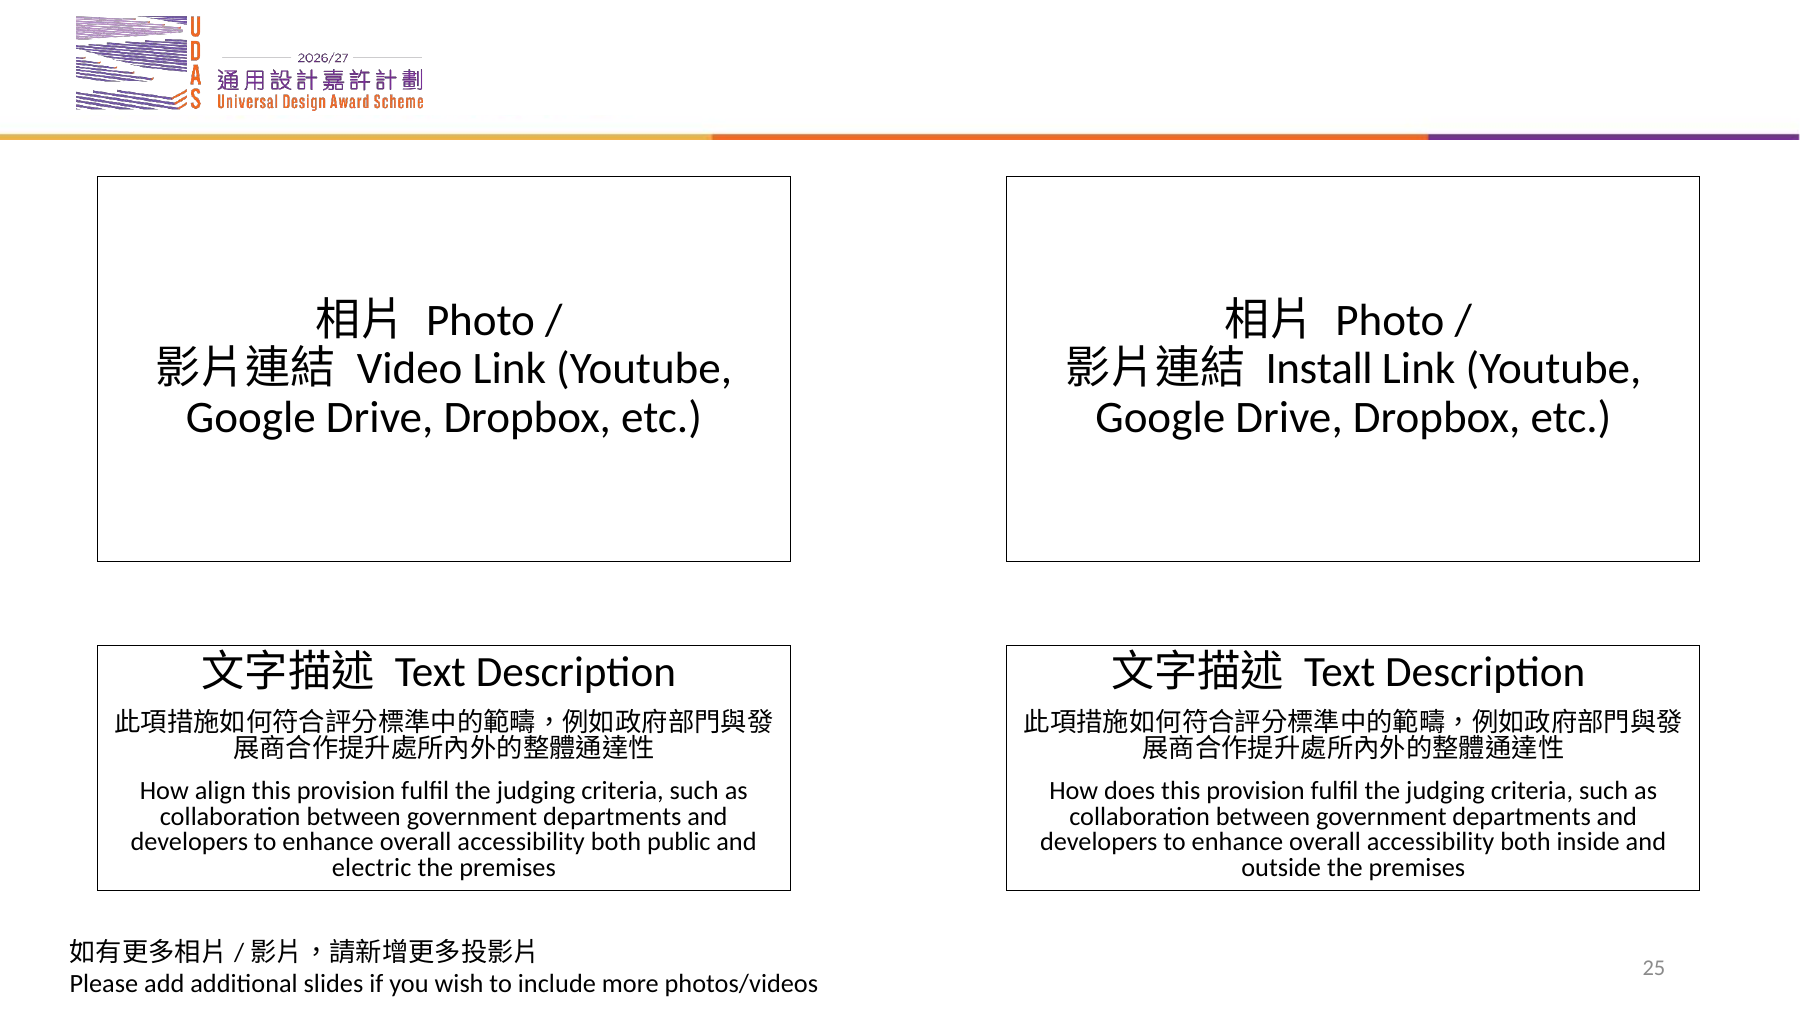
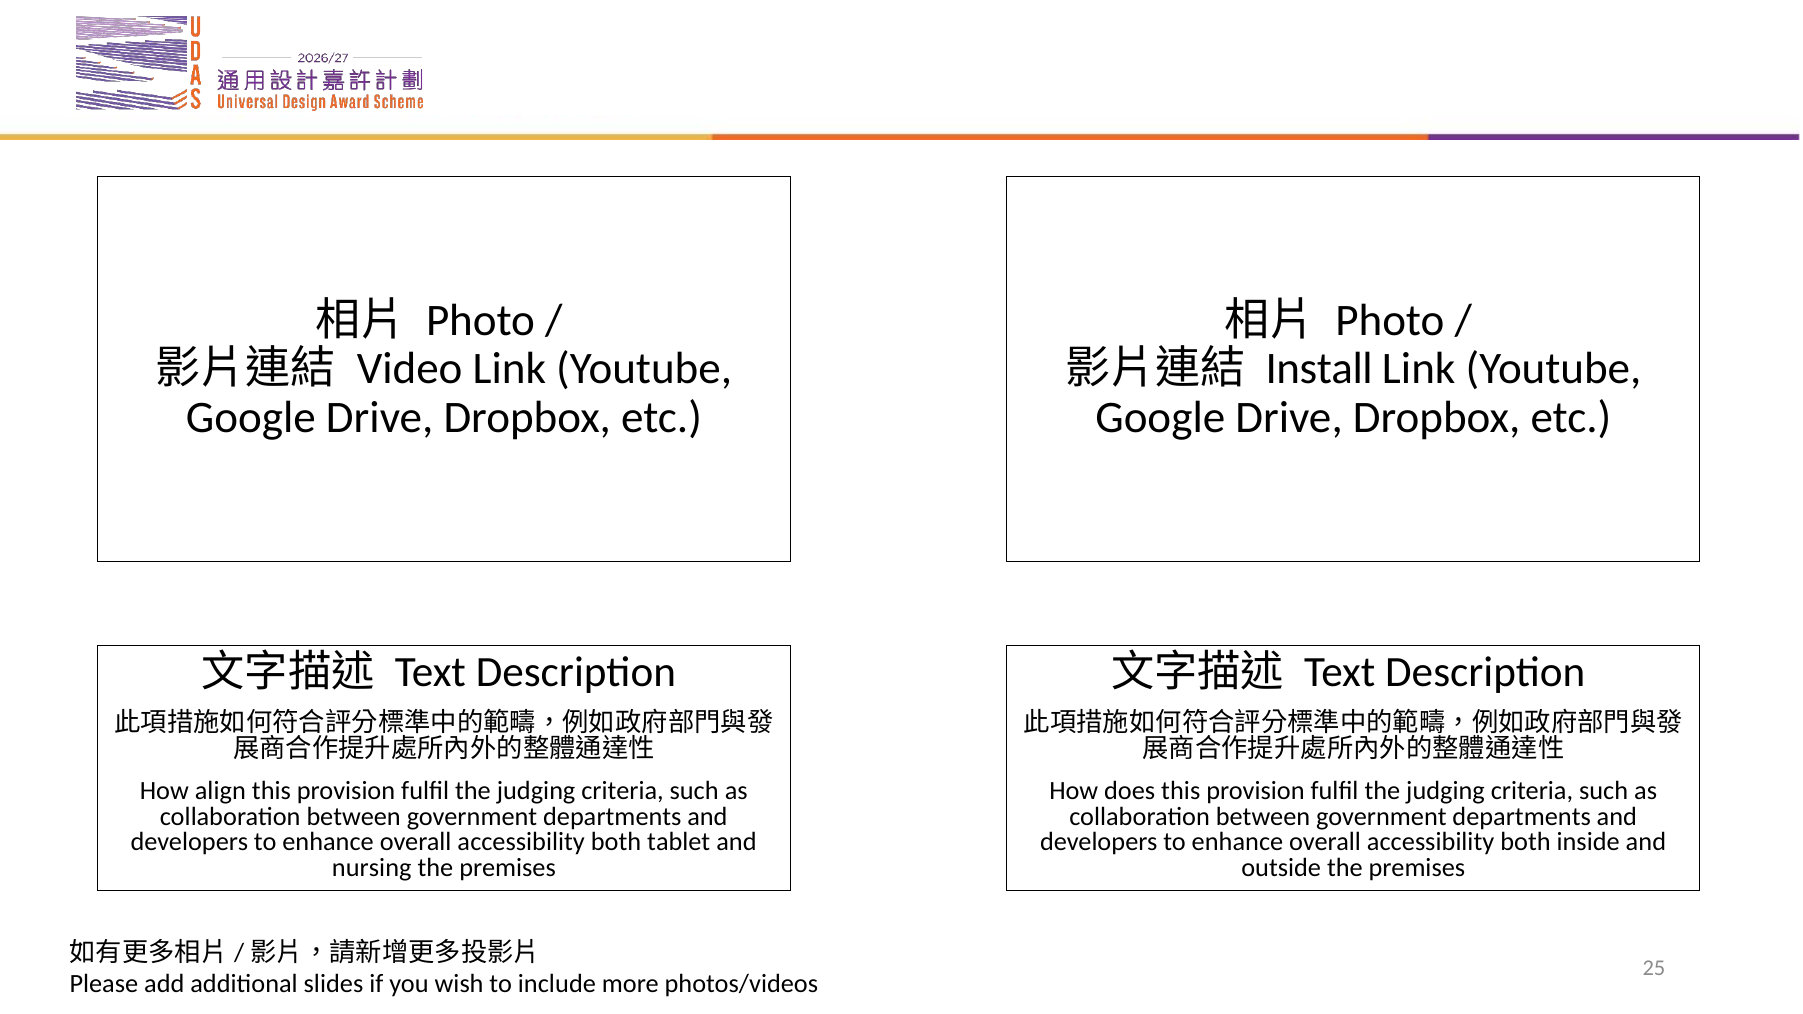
public: public -> tablet
electric: electric -> nursing
